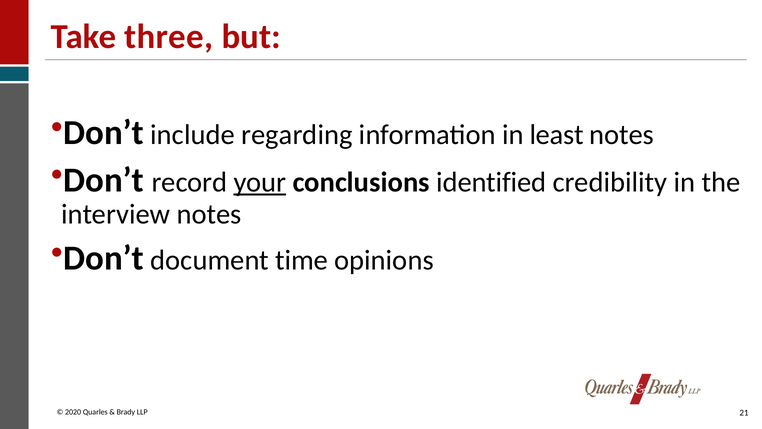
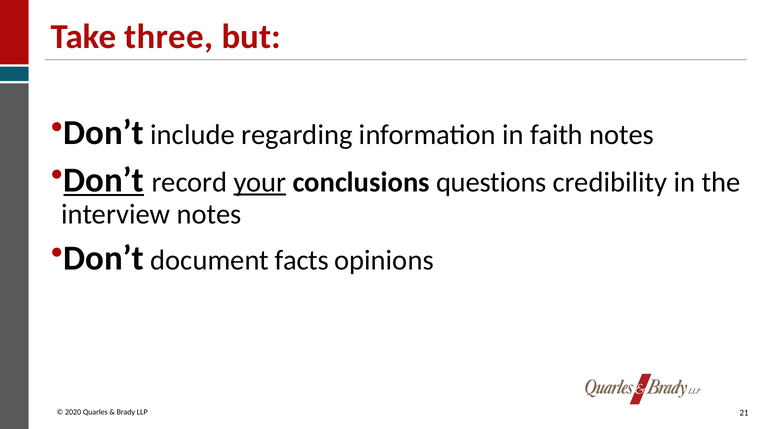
least: least -> faith
Don’t at (104, 180) underline: none -> present
identified: identified -> questions
time: time -> facts
